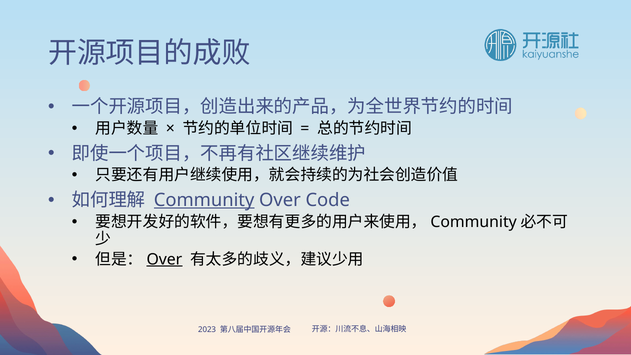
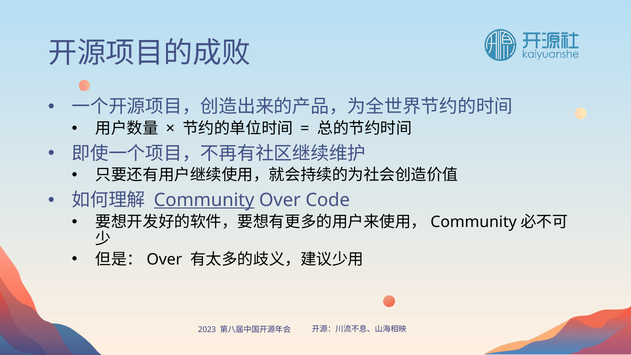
Over at (164, 259) underline: present -> none
